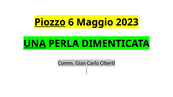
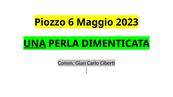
Piozzo underline: present -> none
